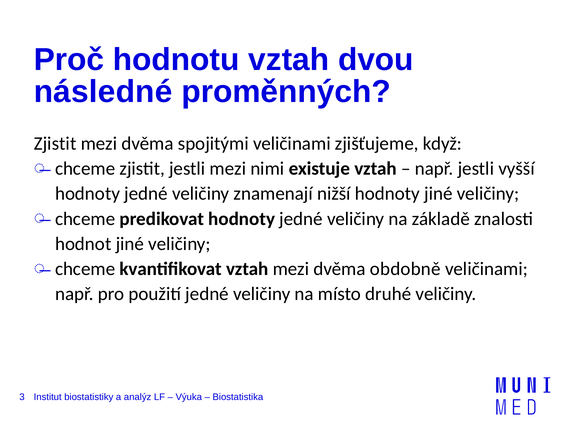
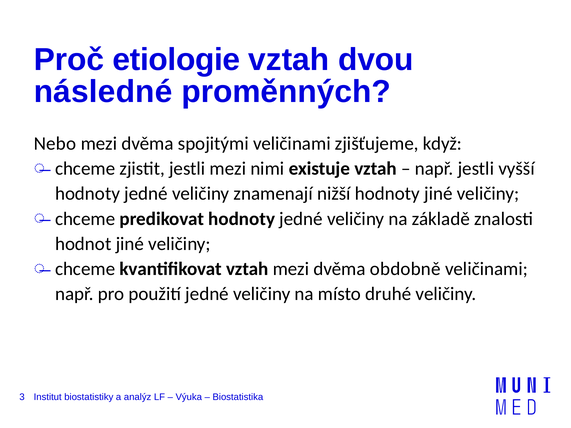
hodnotu: hodnotu -> etiologie
Zjistit at (55, 144): Zjistit -> Nebo
